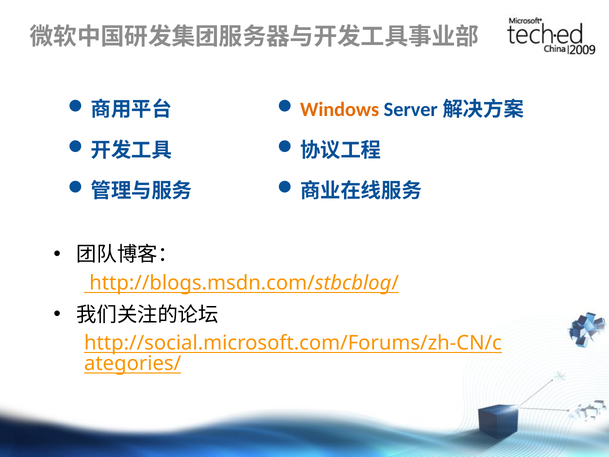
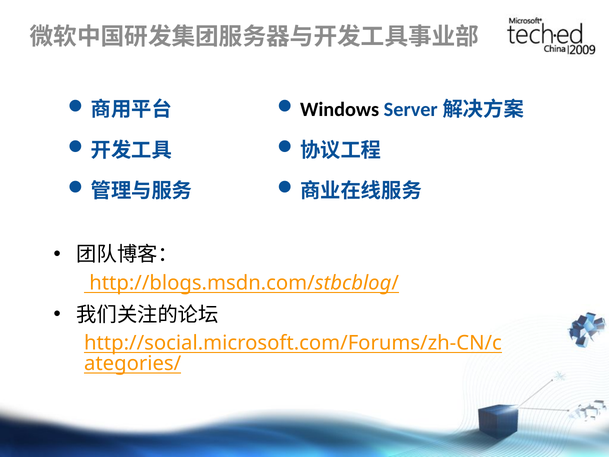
Windows colour: orange -> black
